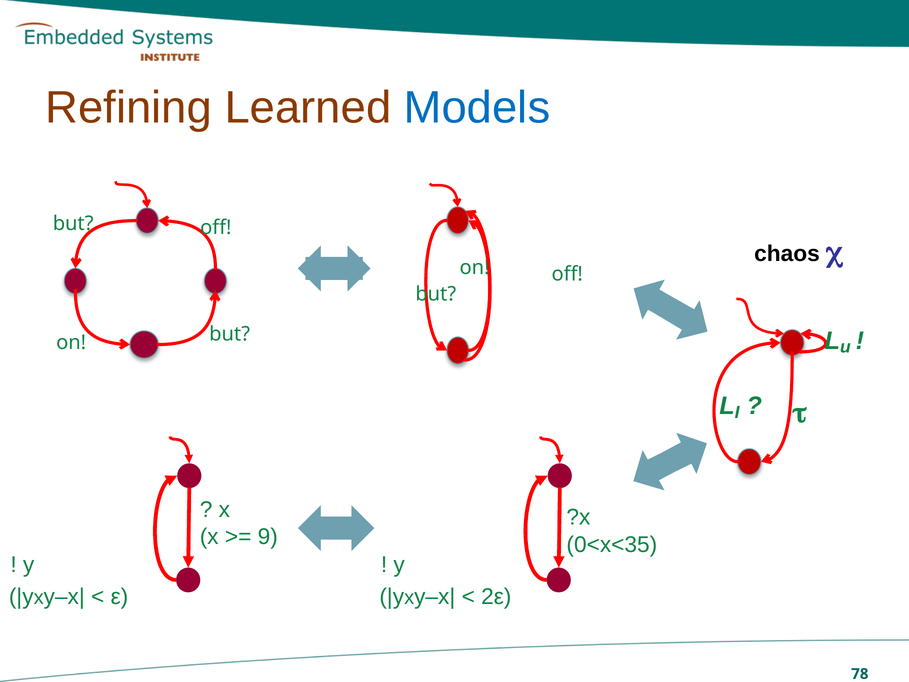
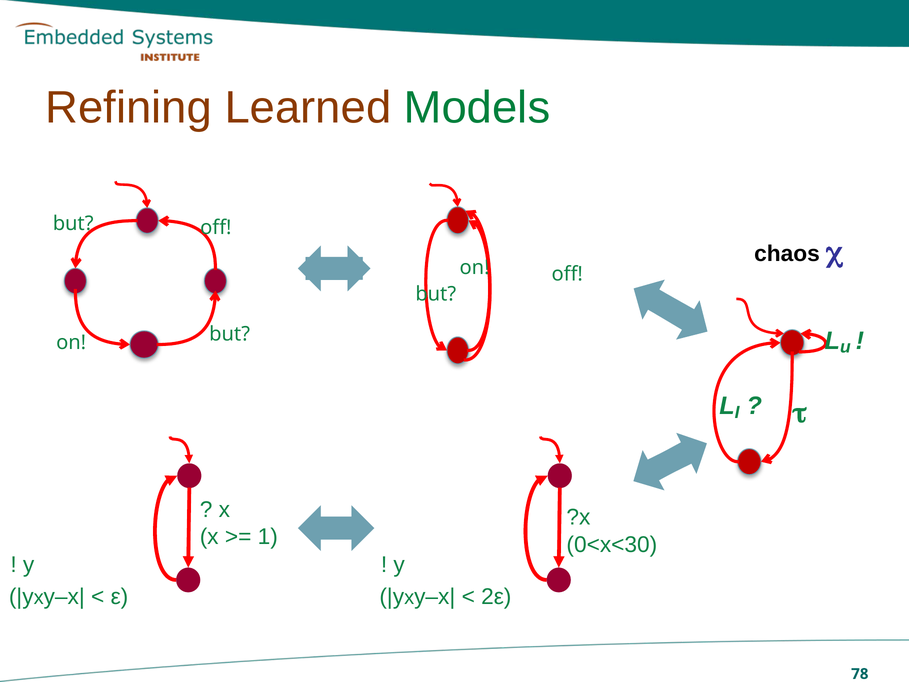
Models colour: blue -> green
9: 9 -> 1
0<x<35: 0<x<35 -> 0<x<30
